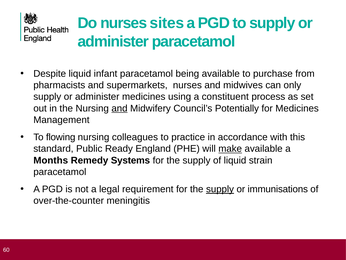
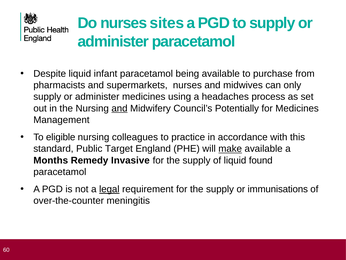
constituent: constituent -> headaches
flowing: flowing -> eligible
Ready: Ready -> Target
Systems: Systems -> Invasive
strain: strain -> found
legal underline: none -> present
supply at (220, 189) underline: present -> none
